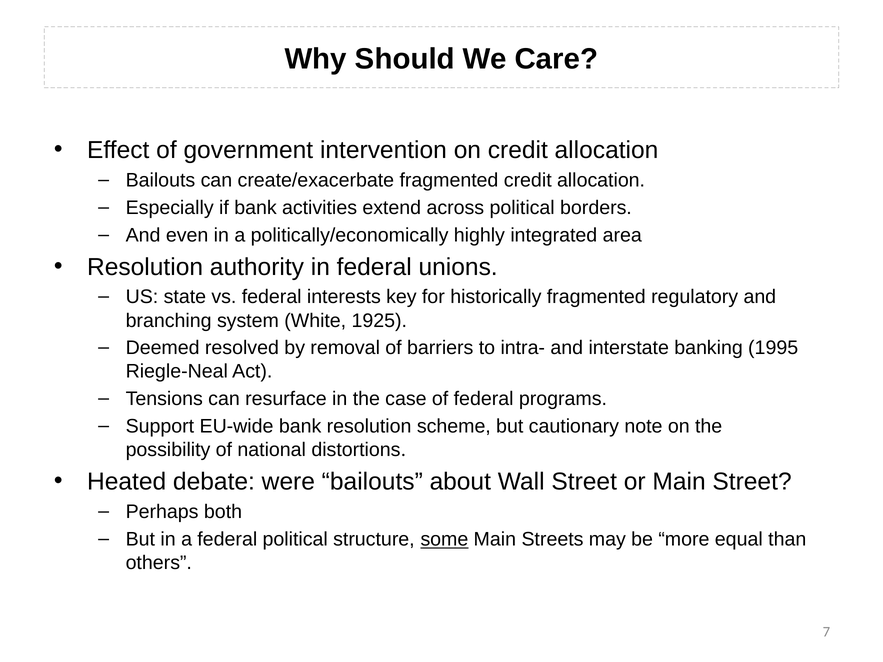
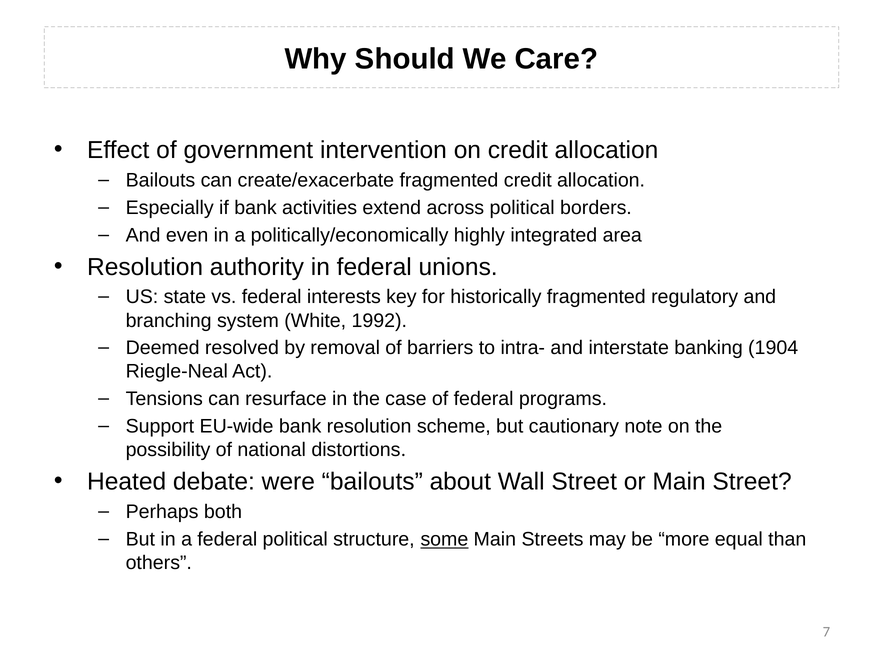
1925: 1925 -> 1992
1995: 1995 -> 1904
